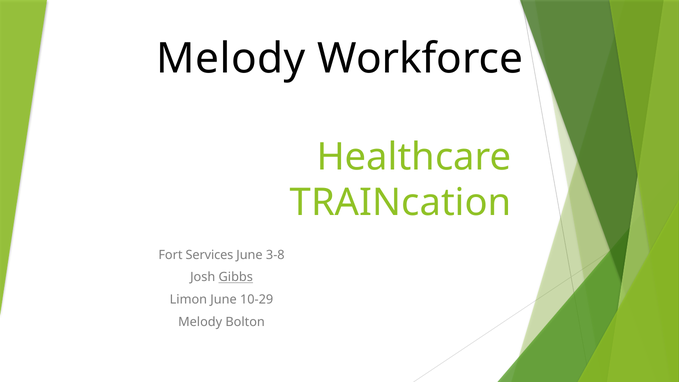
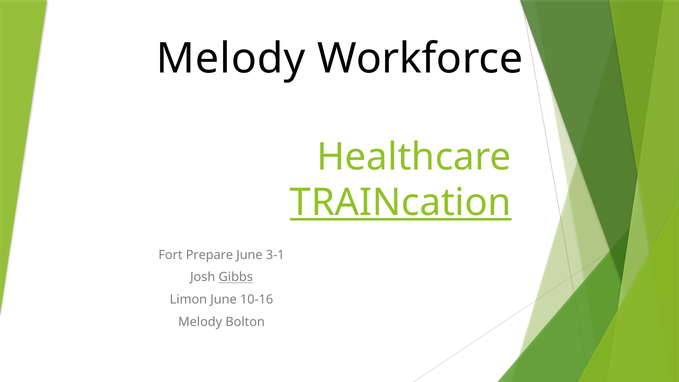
TRAINcation underline: none -> present
Services: Services -> Prepare
3-8: 3-8 -> 3-1
10-29: 10-29 -> 10-16
